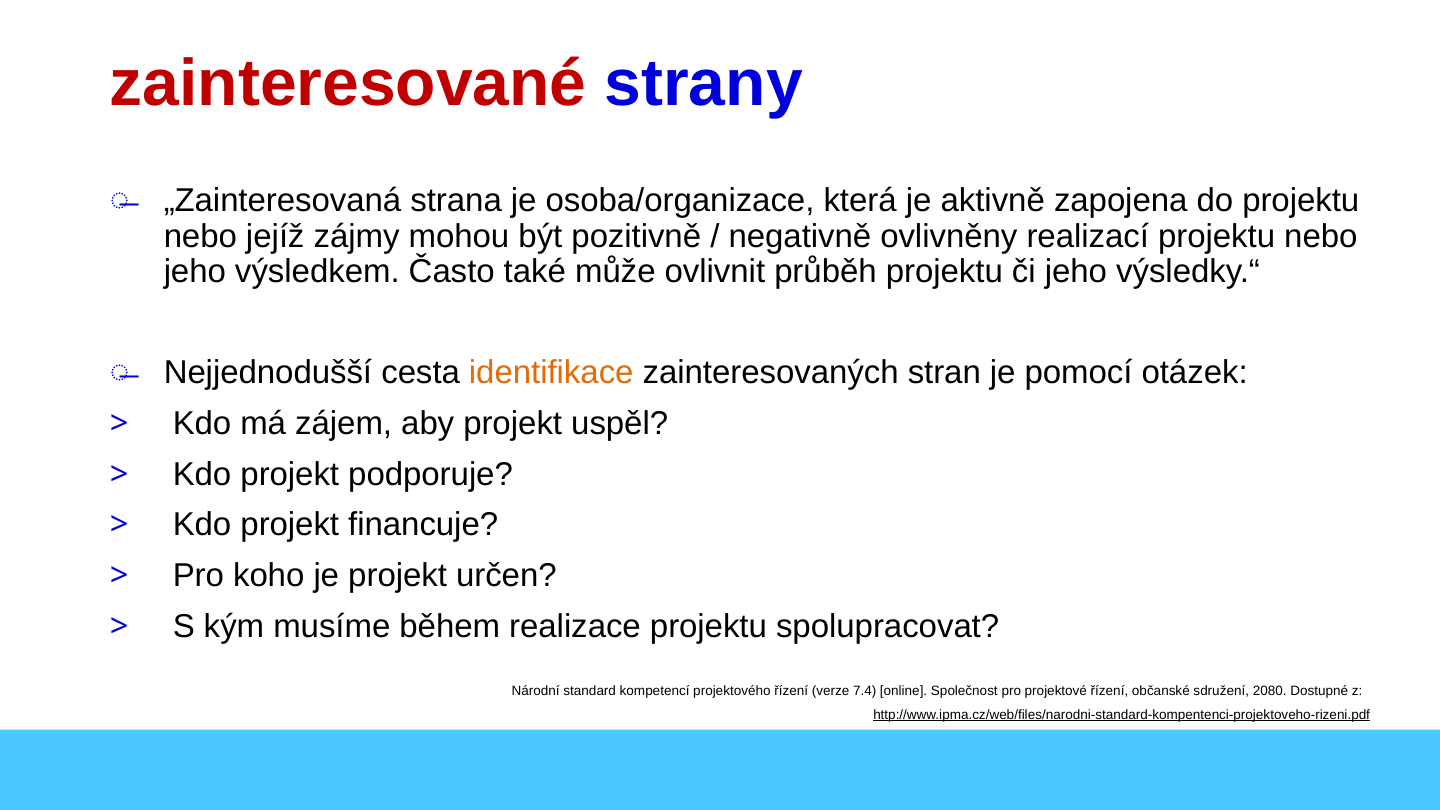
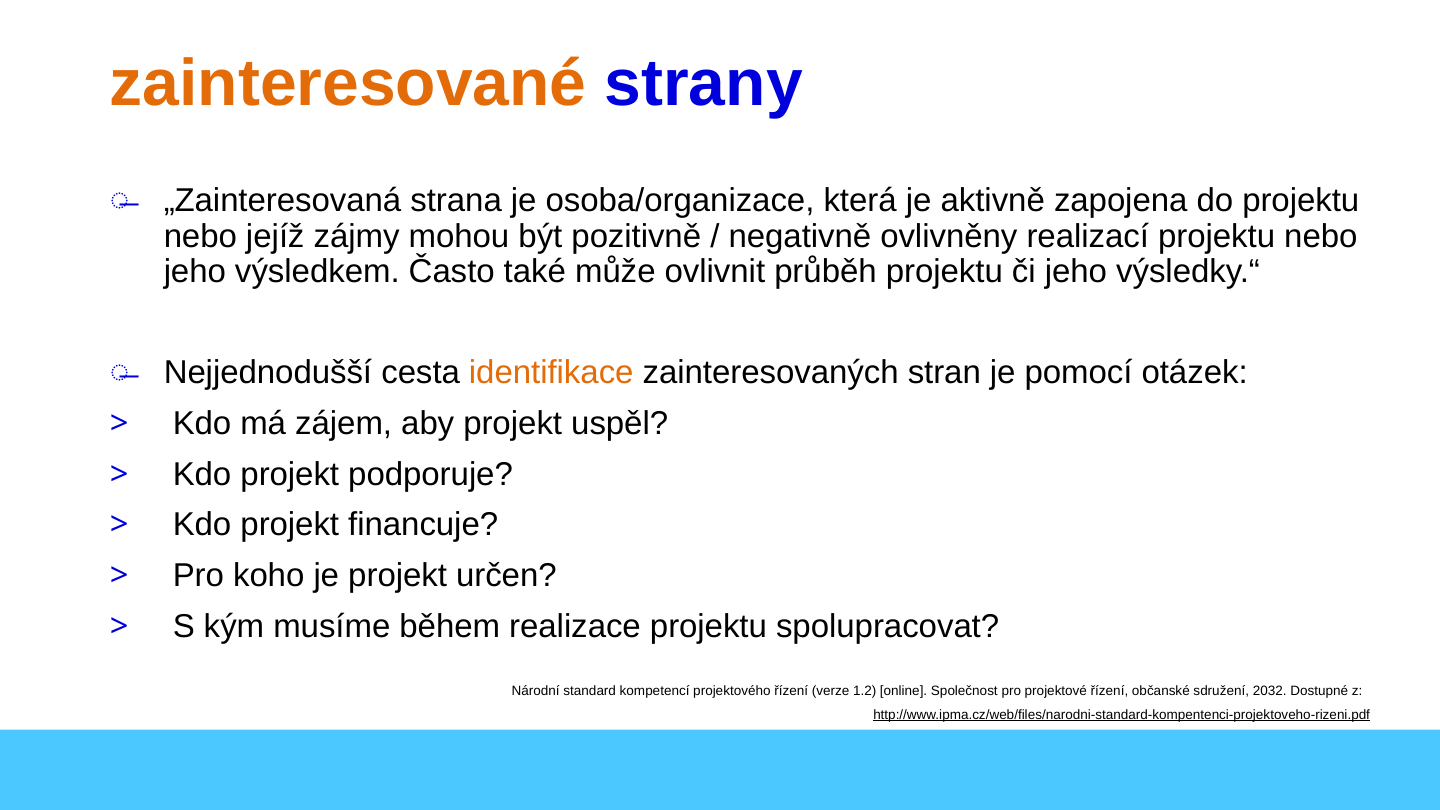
zainteresované colour: red -> orange
7.4: 7.4 -> 1.2
2080: 2080 -> 2032
